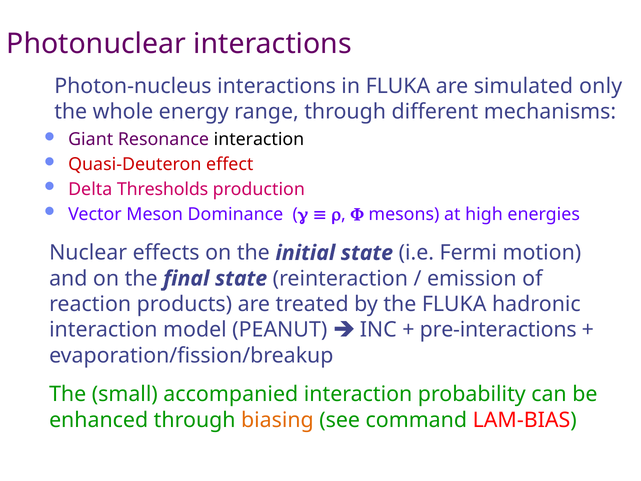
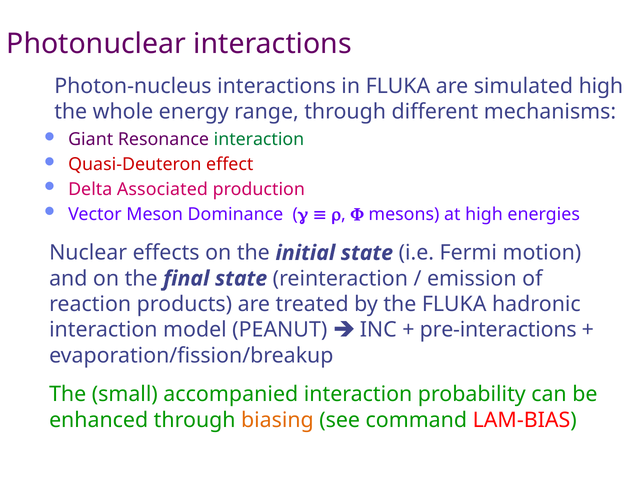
simulated only: only -> high
interaction at (259, 139) colour: black -> green
Thresholds: Thresholds -> Associated
